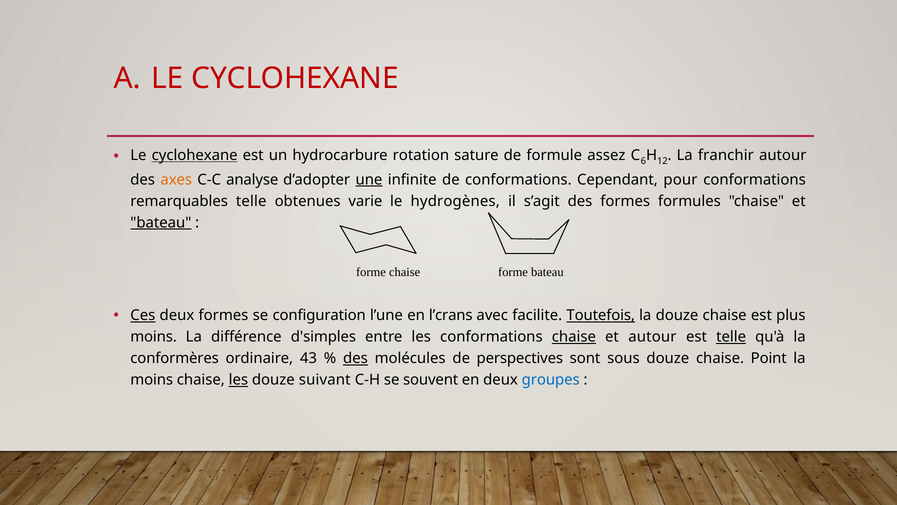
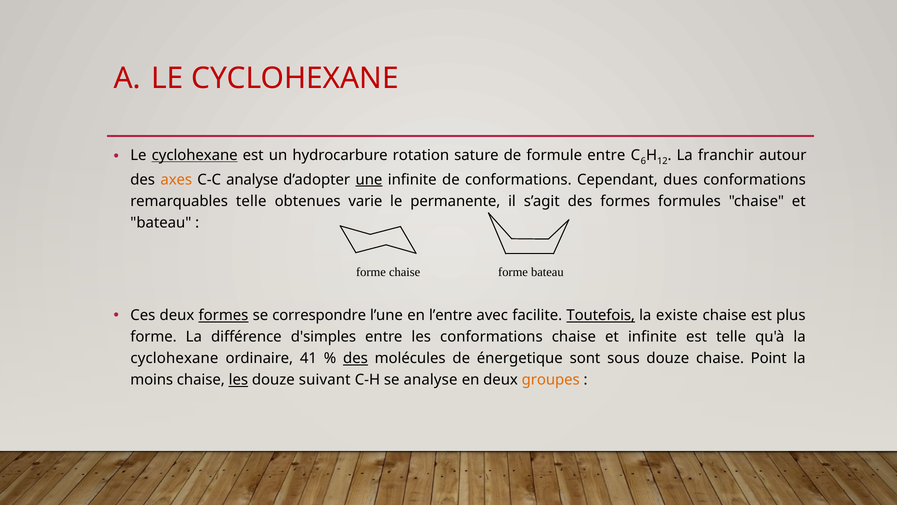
formule assez: assez -> entre
pour: pour -> dues
hydrogènes: hydrogènes -> permanente
bateau at (161, 223) underline: present -> none
Ces underline: present -> none
formes at (223, 315) underline: none -> present
configuration: configuration -> correspondre
l’crans: l’crans -> l’entre
la douze: douze -> existe
moins at (154, 337): moins -> forme
chaise at (574, 337) underline: present -> none
et autour: autour -> infinite
telle at (731, 337) underline: present -> none
conformères at (175, 358): conformères -> cyclohexane
43: 43 -> 41
perspectives: perspectives -> énergetique
se souvent: souvent -> analyse
groupes colour: blue -> orange
